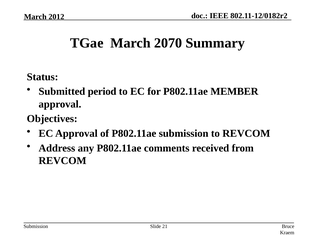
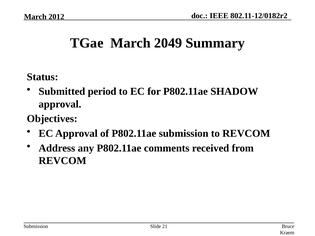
2070: 2070 -> 2049
MEMBER: MEMBER -> SHADOW
